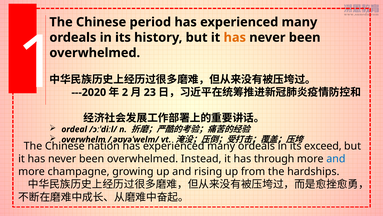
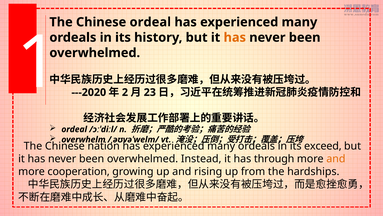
Chinese period: period -> ordeal
and at (336, 158) colour: blue -> orange
champagne: champagne -> cooperation
